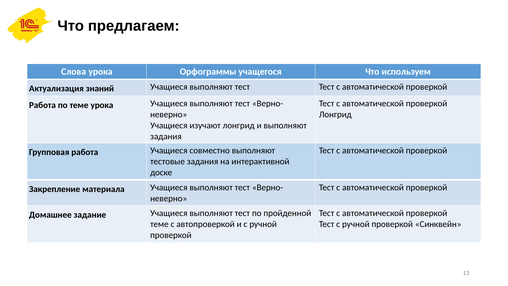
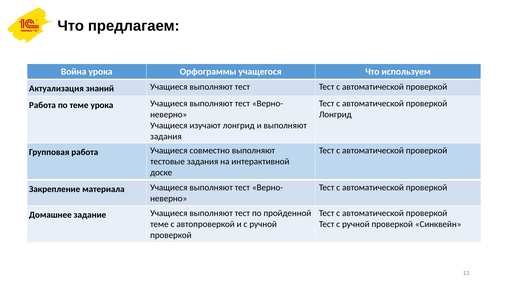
Слова: Слова -> Война
